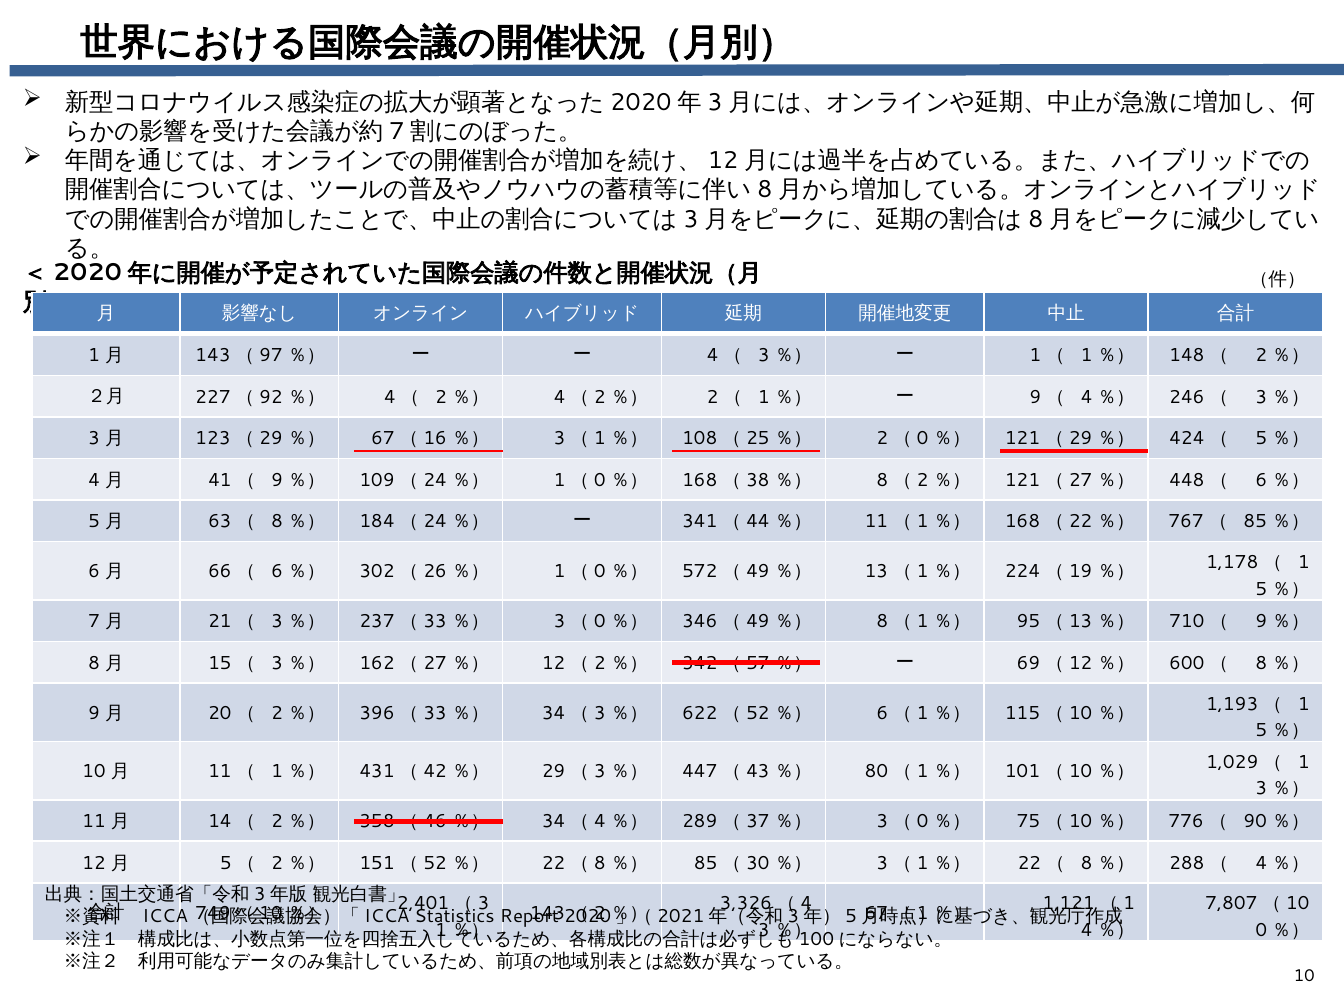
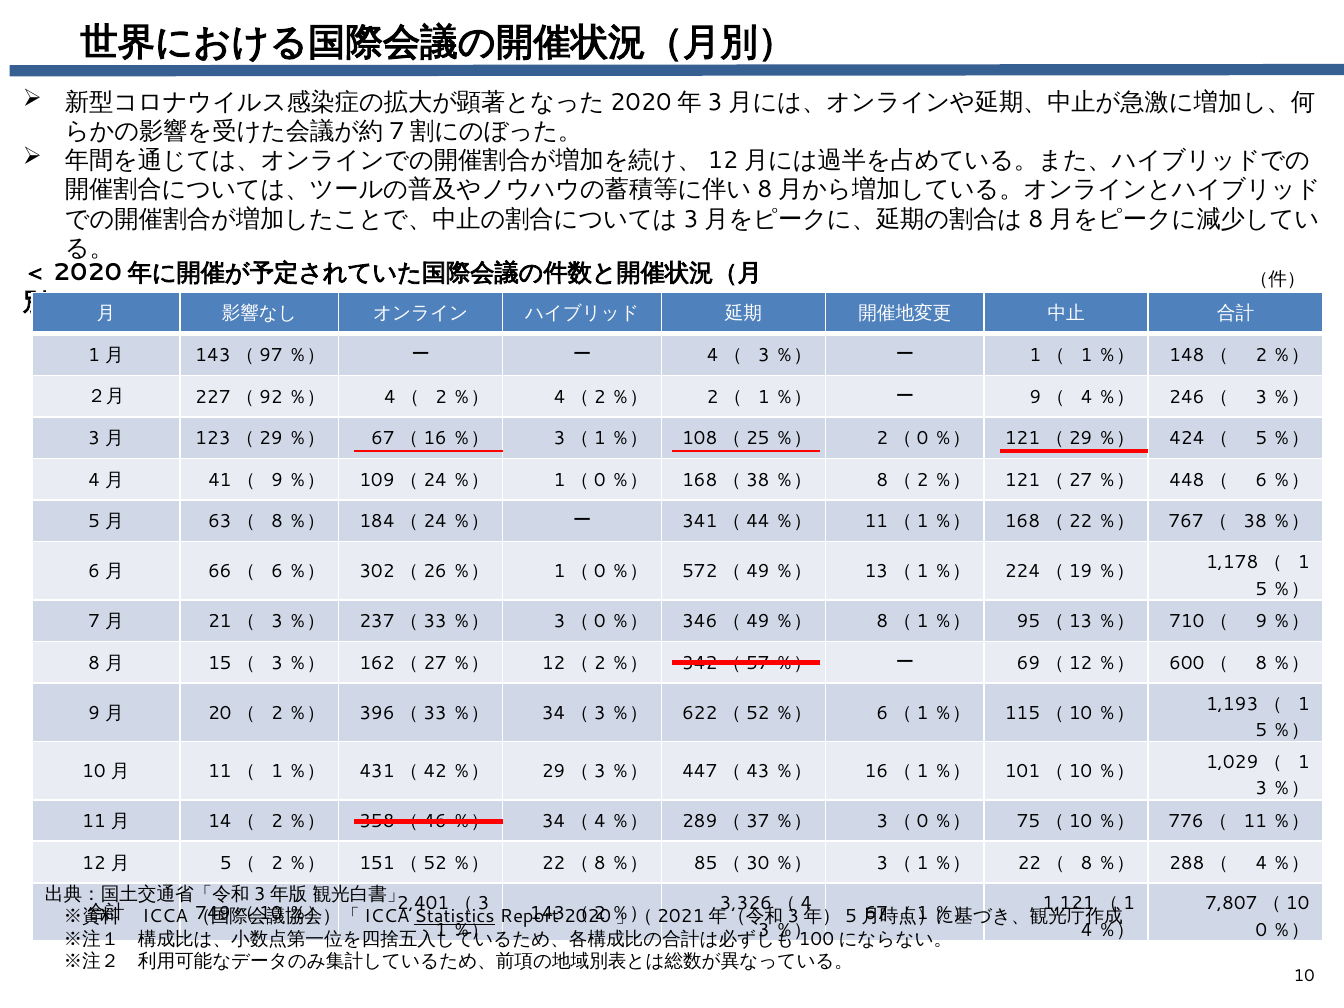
85 at (1255, 522): 85 -> 38
80: 80 -> 16
90 at (1255, 821): 90 -> 11
Statistics underline: none -> present
